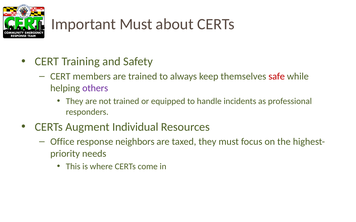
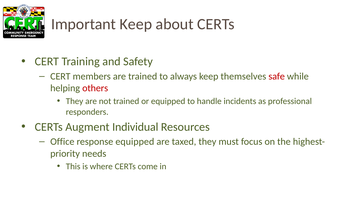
Important Must: Must -> Keep
others colour: purple -> red
response neighbors: neighbors -> equipped
